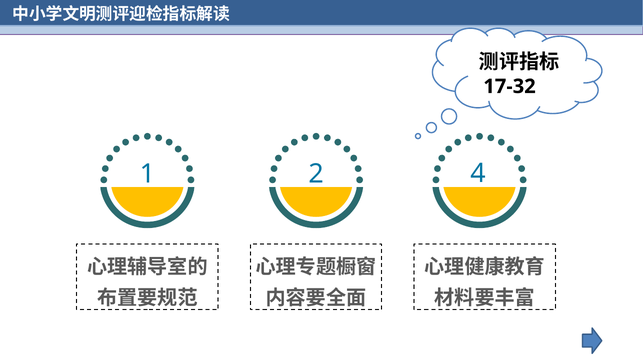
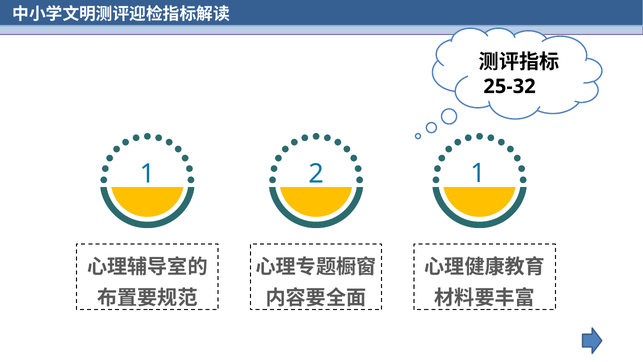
17-32: 17-32 -> 25-32
1 4: 4 -> 1
